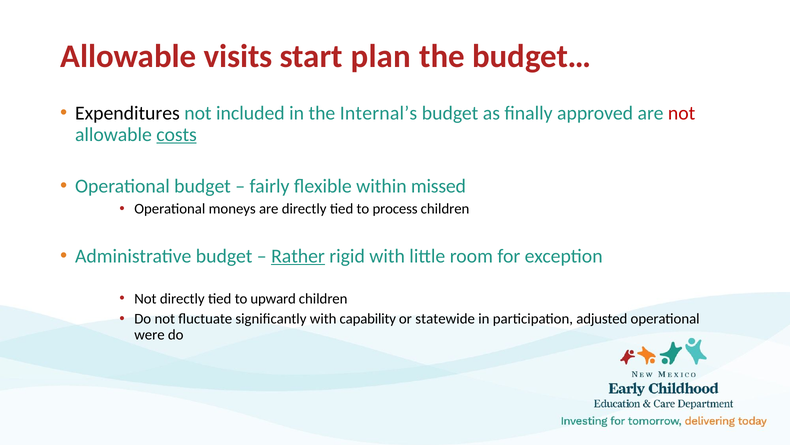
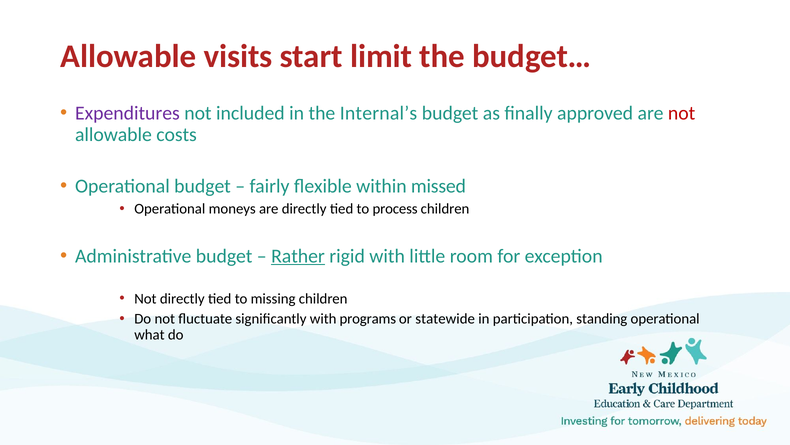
plan: plan -> limit
Expenditures colour: black -> purple
costs underline: present -> none
upward: upward -> missing
capability: capability -> programs
adjusted: adjusted -> standing
were: were -> what
